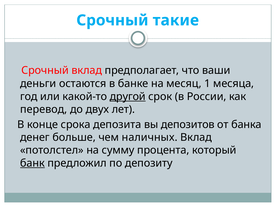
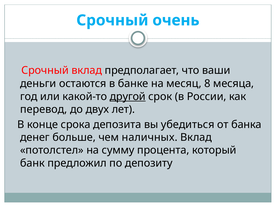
такие: такие -> очень
1: 1 -> 8
депозитов: депозитов -> убедиться
банк underline: present -> none
